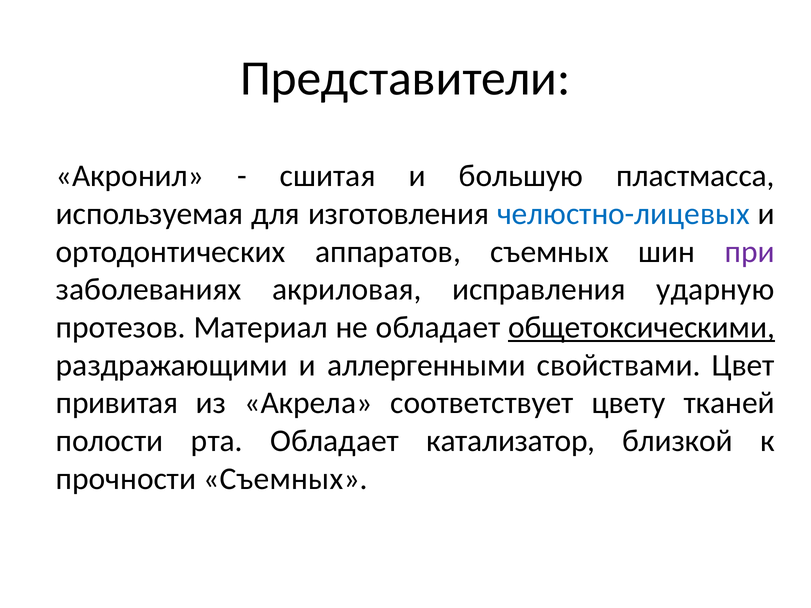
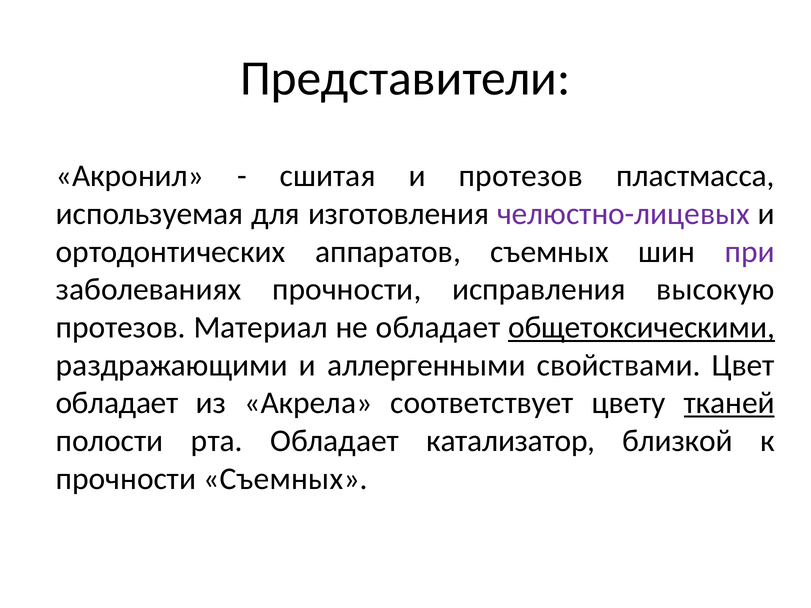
и большую: большую -> протезов
челюстно-лицевых colour: blue -> purple
заболеваниях акриловая: акриловая -> прочности
ударную: ударную -> высокую
привитая at (117, 403): привитая -> обладает
тканей underline: none -> present
